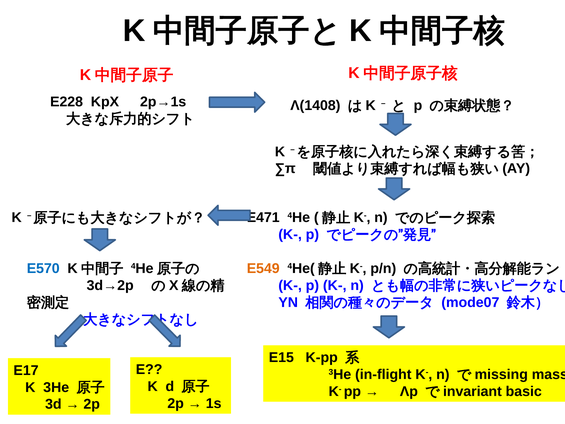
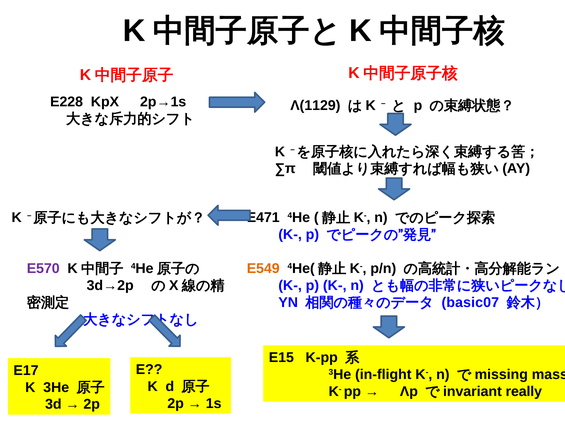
Λ(1408: Λ(1408 -> Λ(1129
E570 colour: blue -> purple
mode07: mode07 -> basic07
basic: basic -> really
